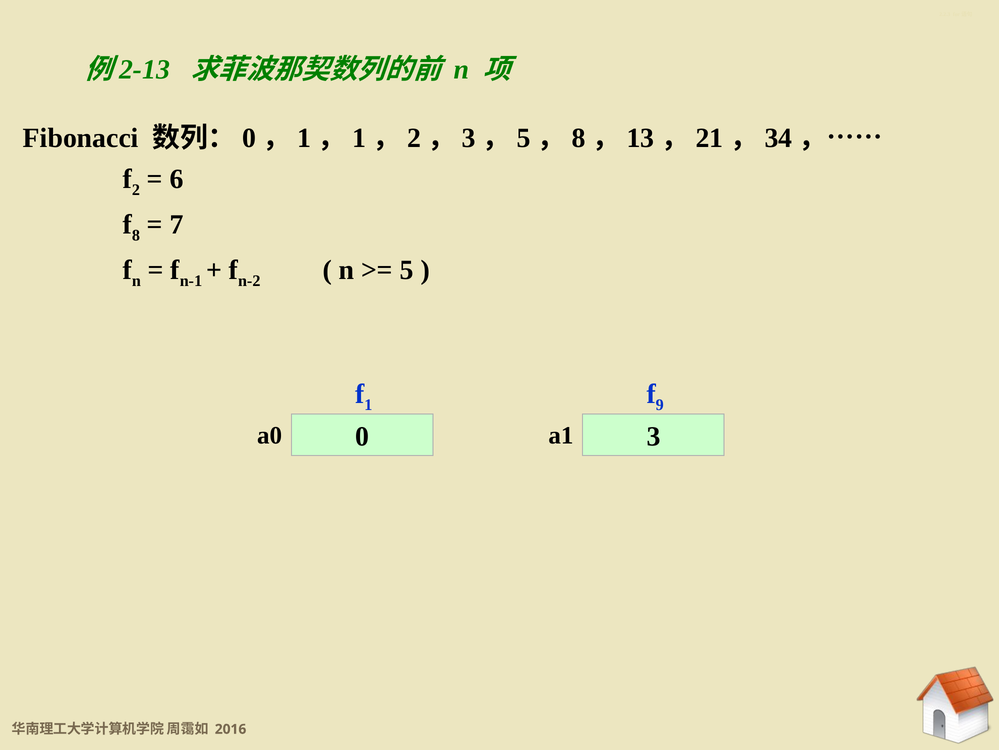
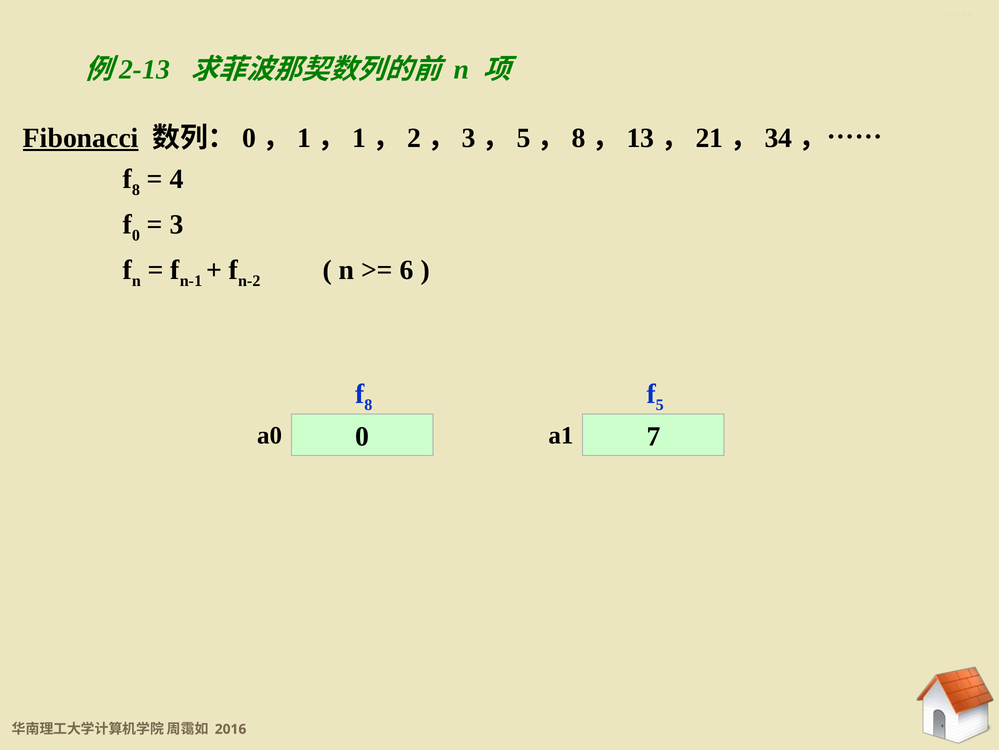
Fibonacci underline: none -> present
2 at (136, 190): 2 -> 8
6: 6 -> 4
8 at (136, 235): 8 -> 0
7: 7 -> 3
5: 5 -> 6
1 at (368, 405): 1 -> 8
9: 9 -> 5
3: 3 -> 7
